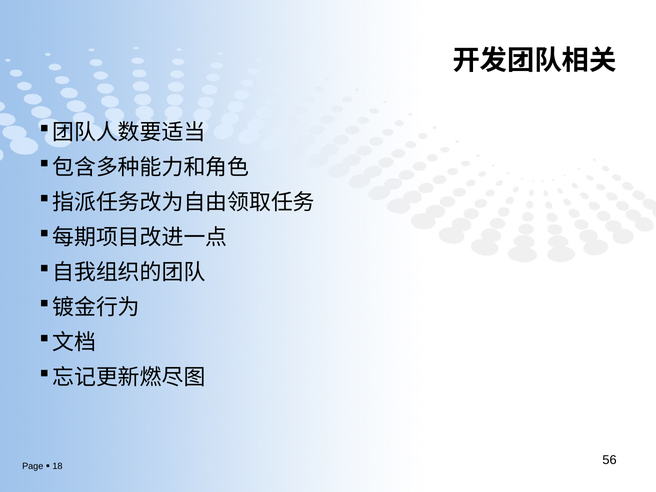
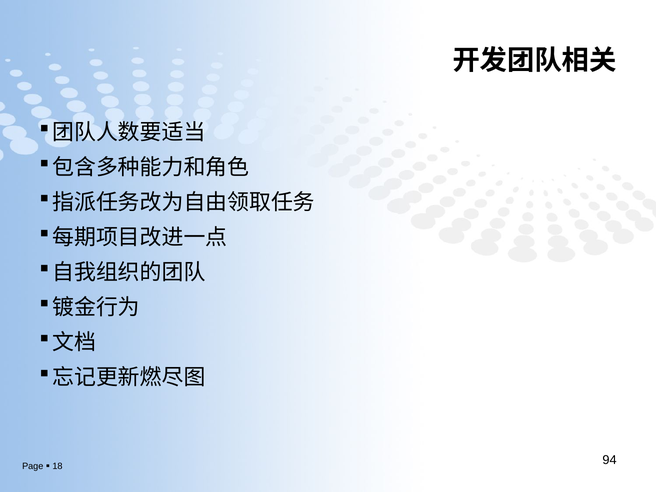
56: 56 -> 94
